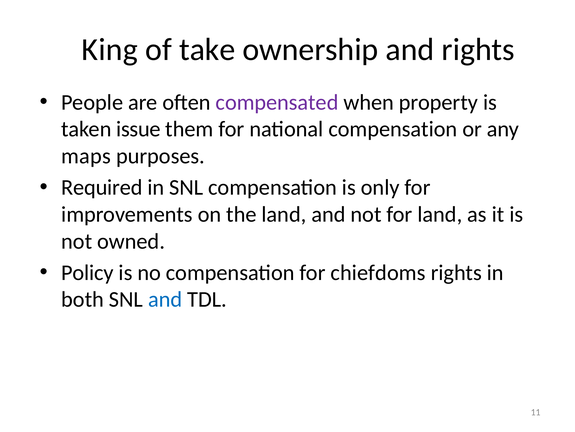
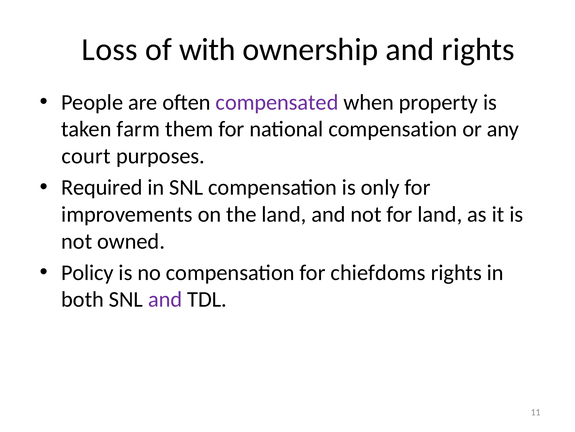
King: King -> Loss
take: take -> with
issue: issue -> farm
maps: maps -> court
and at (165, 299) colour: blue -> purple
